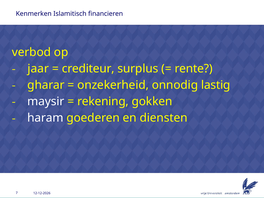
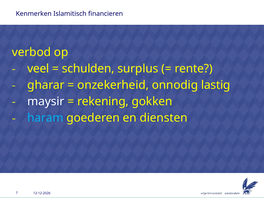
jaar: jaar -> veel
crediteur: crediteur -> schulden
haram colour: white -> light blue
